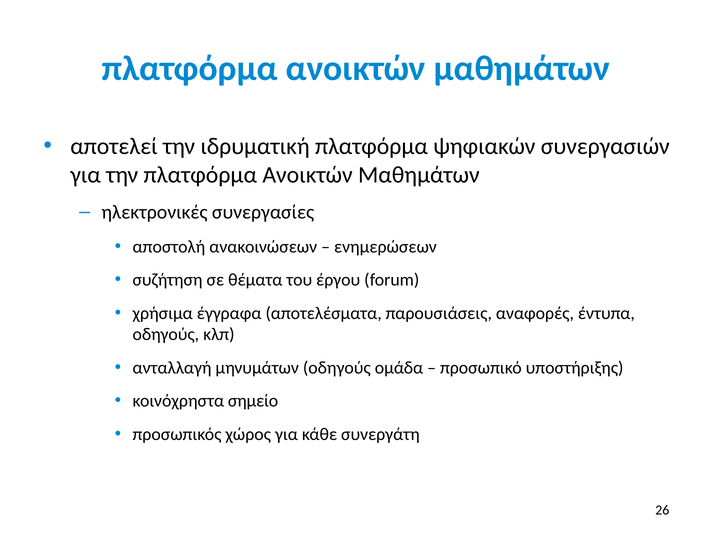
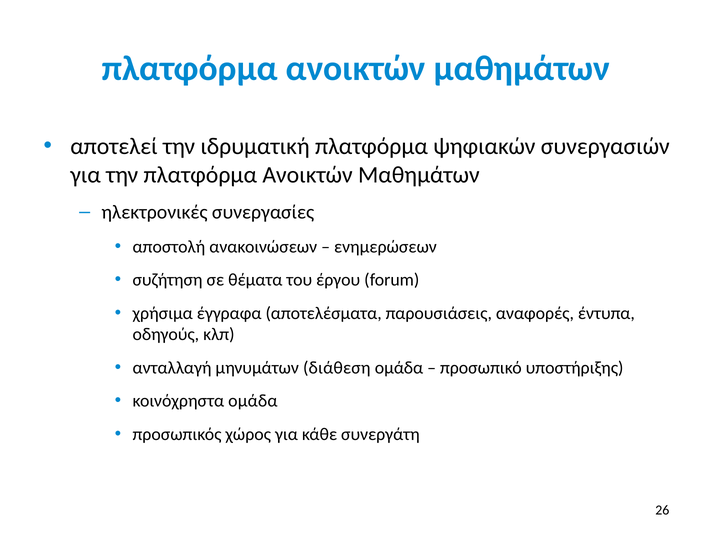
μηνυμάτων οδηγούς: οδηγούς -> διάθεση
κοινόχρηστα σημείο: σημείο -> ομάδα
